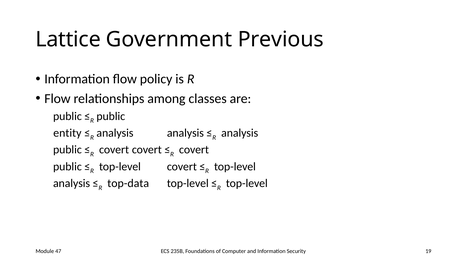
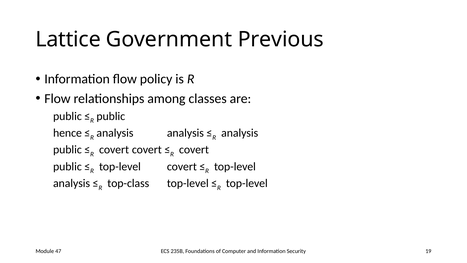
entity: entity -> hence
top-data: top-data -> top-class
